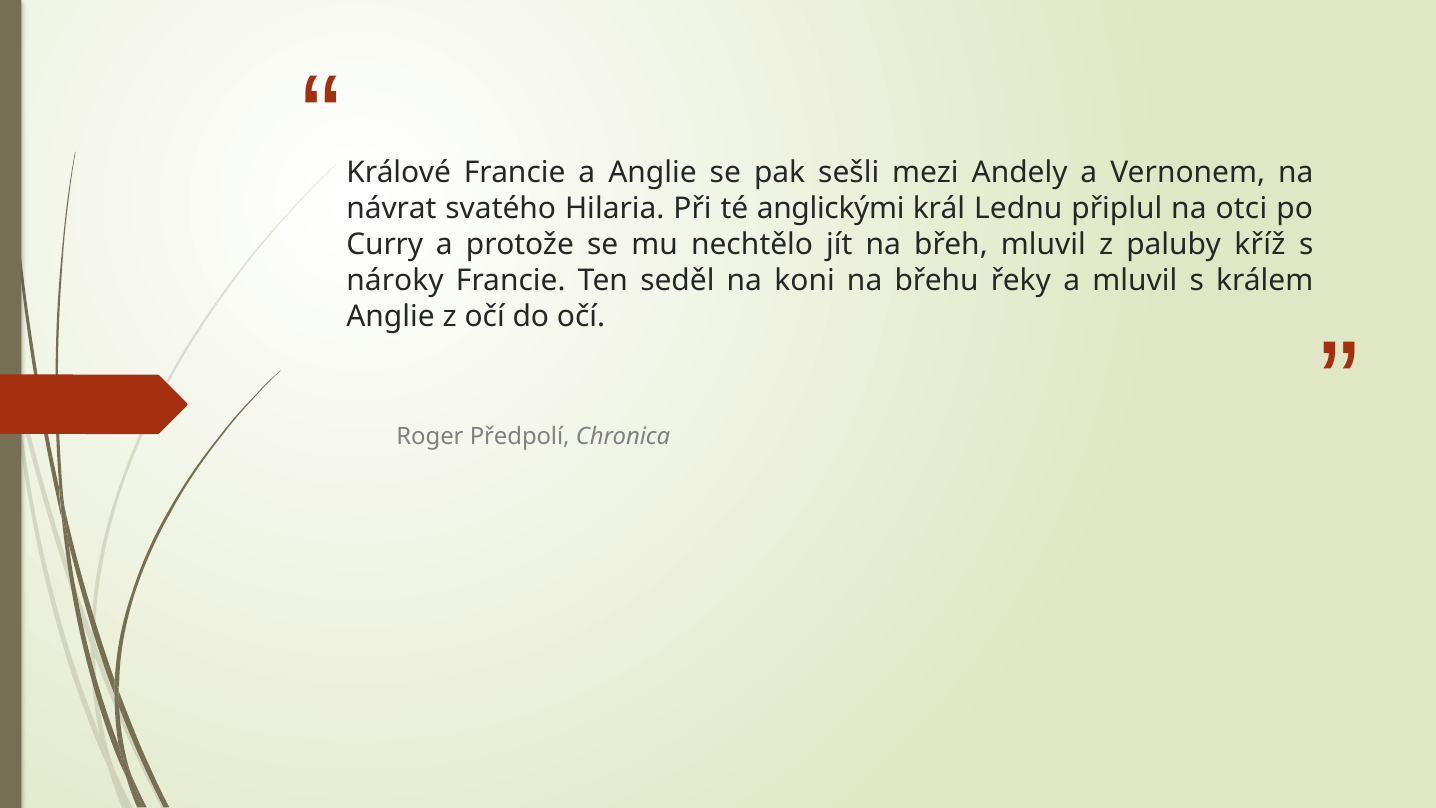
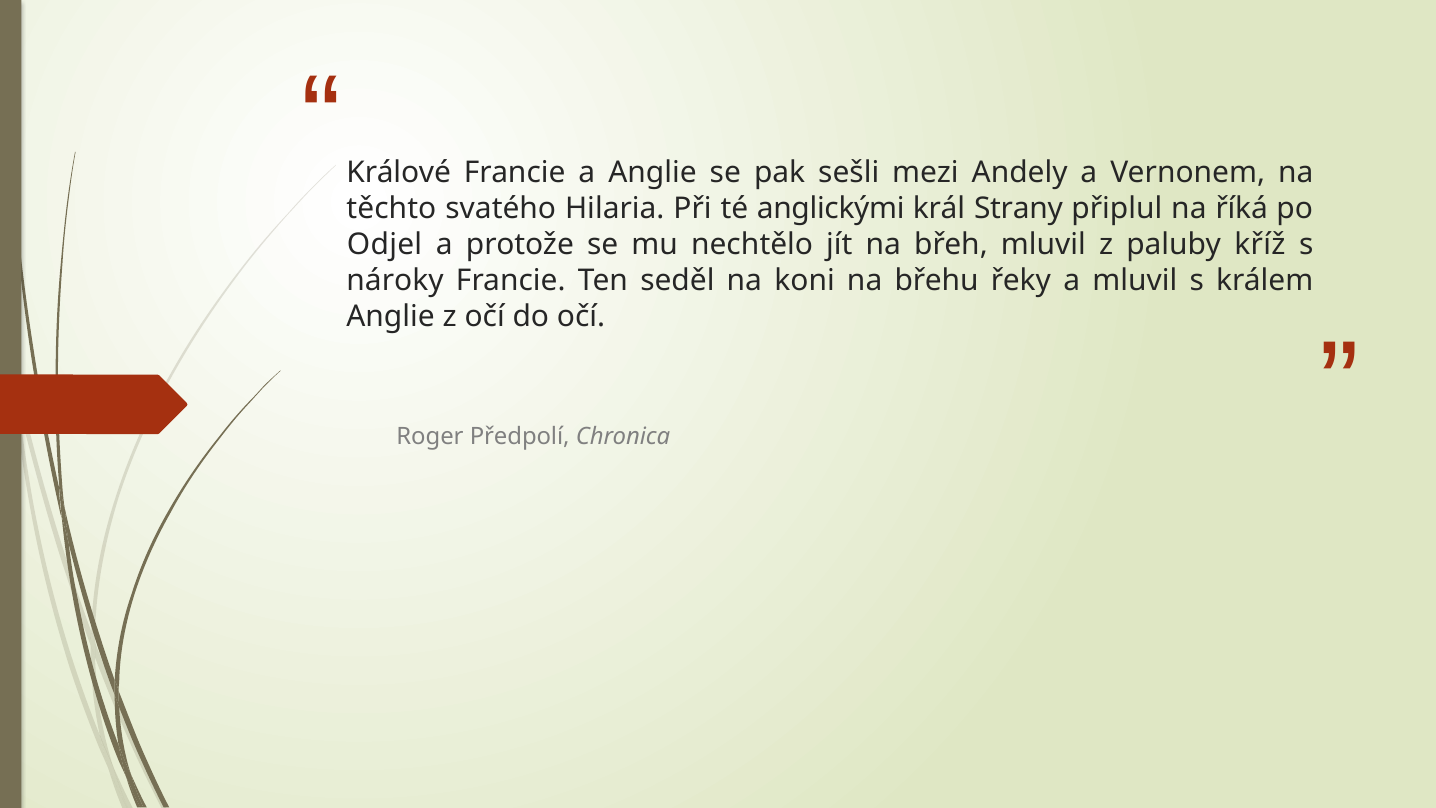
návrat: návrat -> těchto
Lednu: Lednu -> Strany
otci: otci -> říká
Curry: Curry -> Odjel
